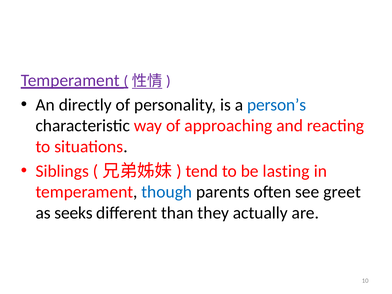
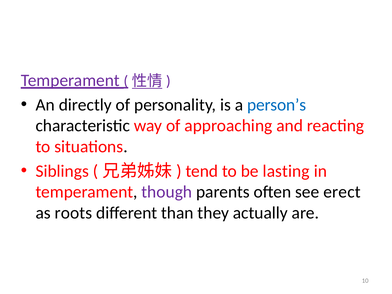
though colour: blue -> purple
greet: greet -> erect
seeks: seeks -> roots
